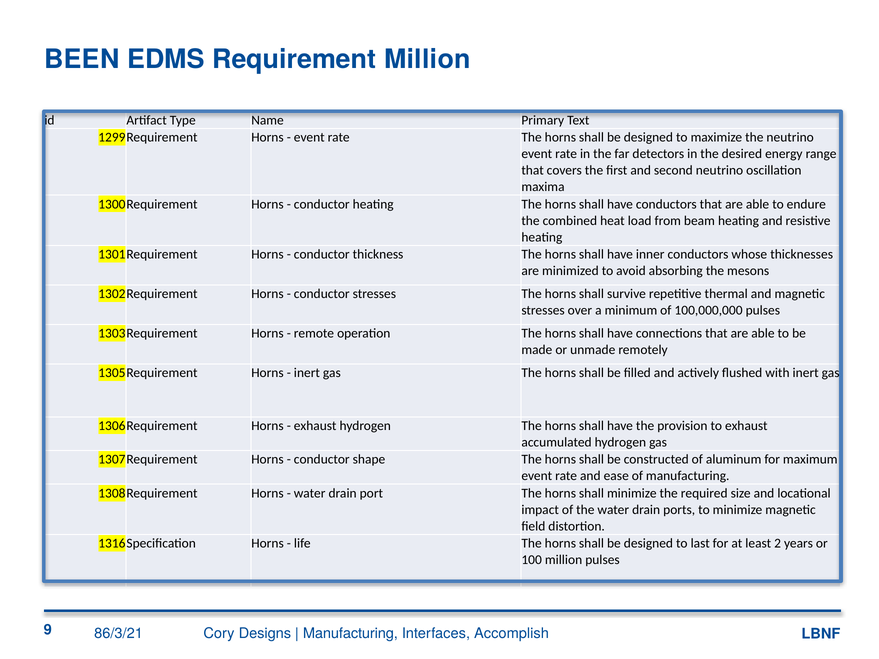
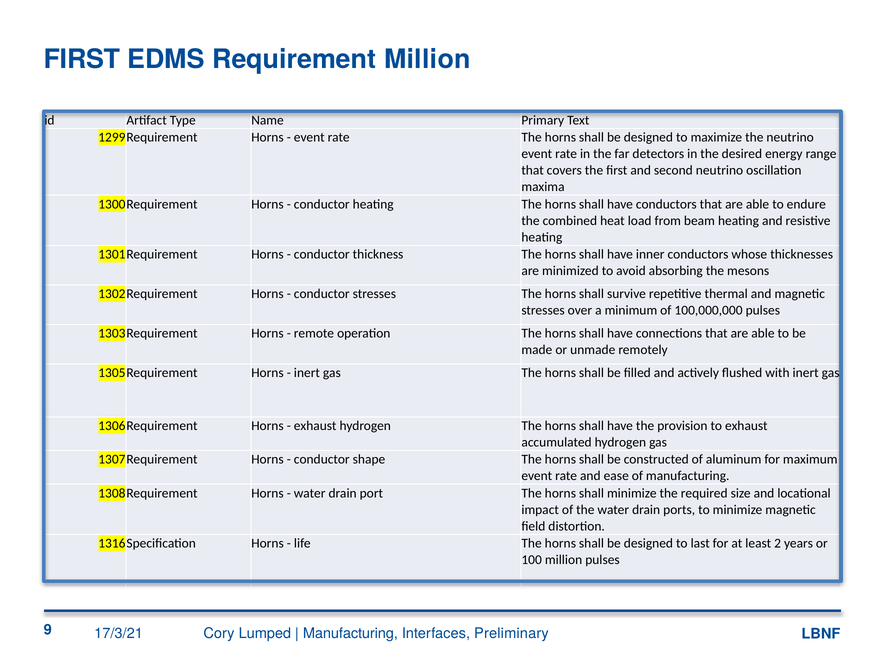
BEEN at (82, 60): BEEN -> FIRST
Designs: Designs -> Lumped
Accomplish: Accomplish -> Preliminary
86/3/21: 86/3/21 -> 17/3/21
